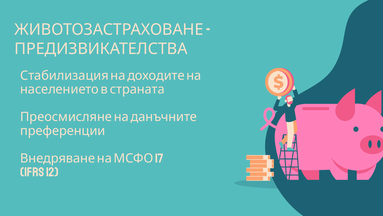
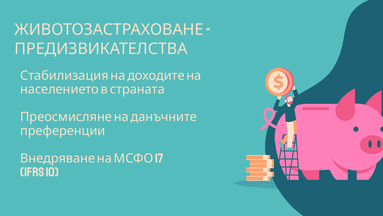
12: 12 -> 10
